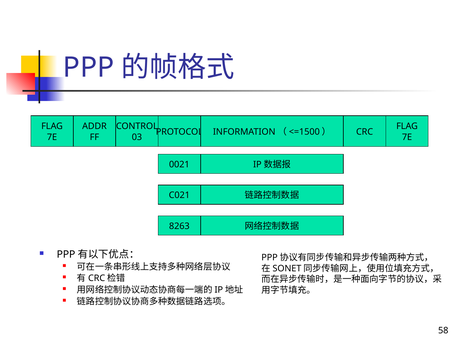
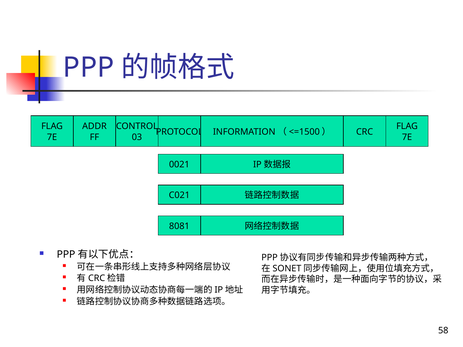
8263: 8263 -> 8081
